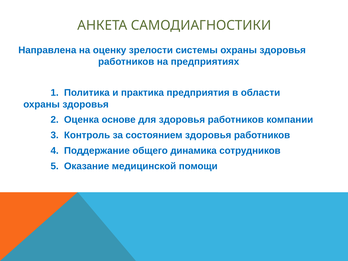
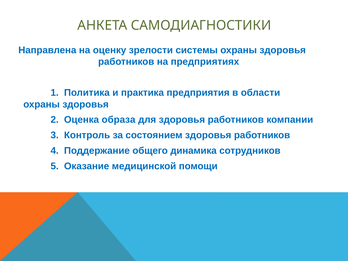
основе: основе -> образа
